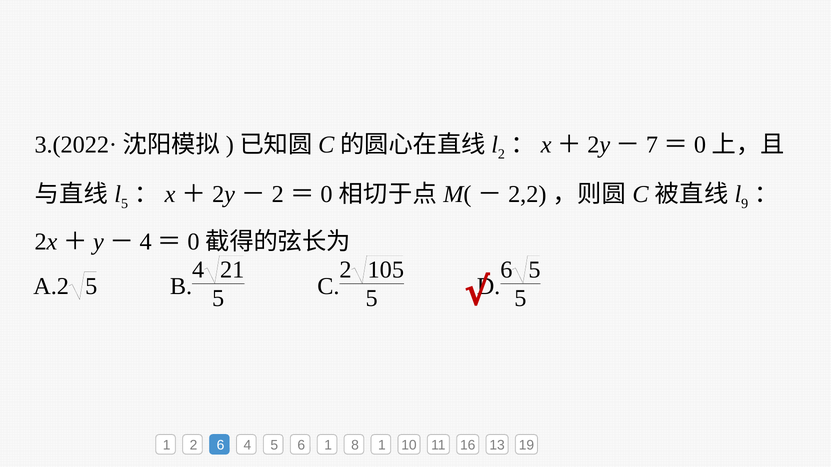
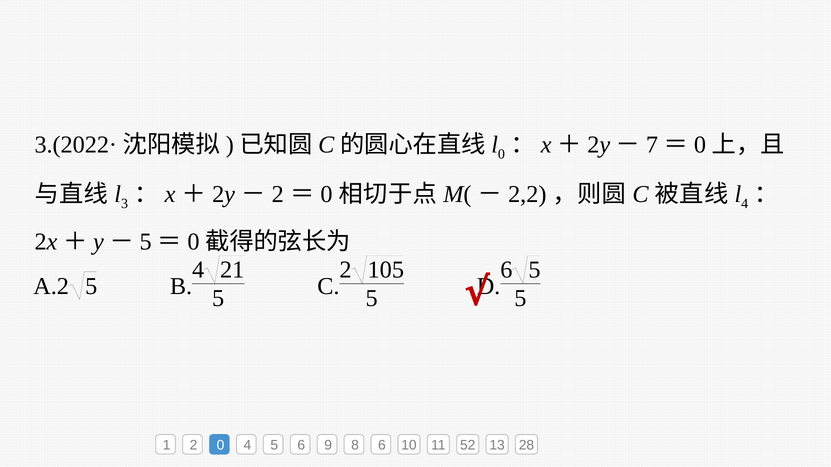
2 at (501, 154): 2 -> 0
5 at (125, 204): 5 -> 3
9 at (745, 204): 9 -> 4
4 at (146, 242): 4 -> 5
2 6: 6 -> 0
6 1: 1 -> 9
8 1: 1 -> 6
16: 16 -> 52
19: 19 -> 28
